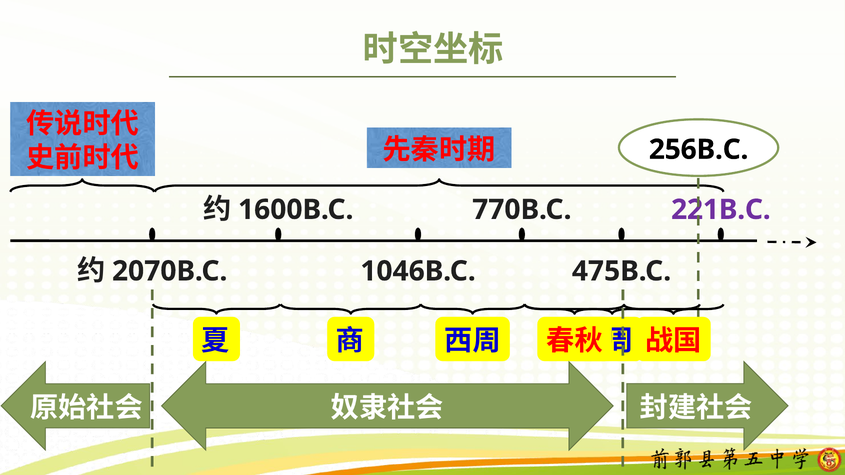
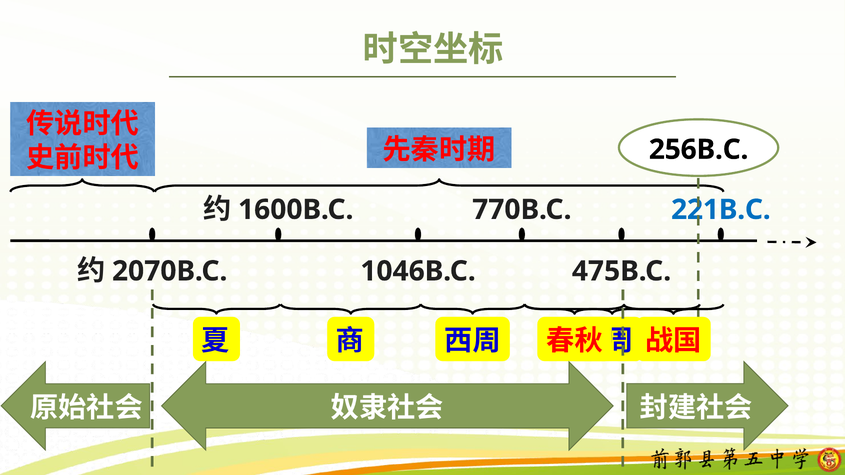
221B.C colour: purple -> blue
